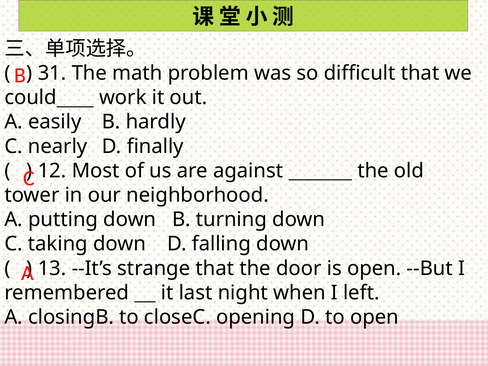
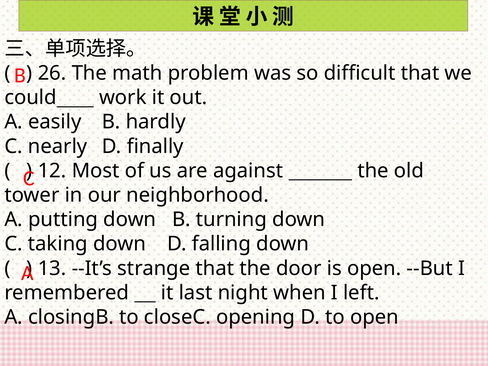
31: 31 -> 26
